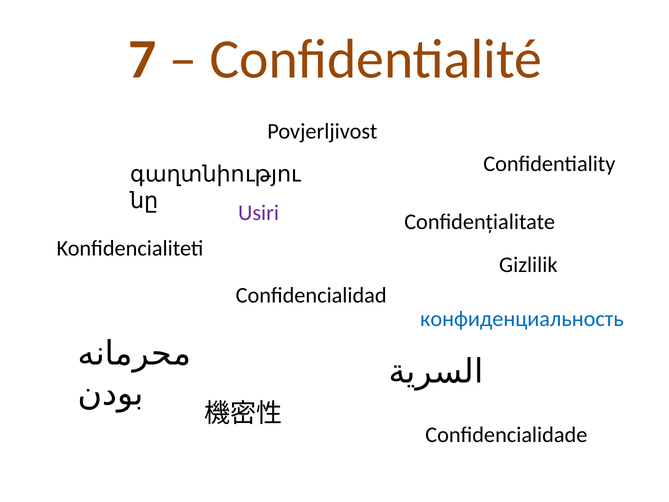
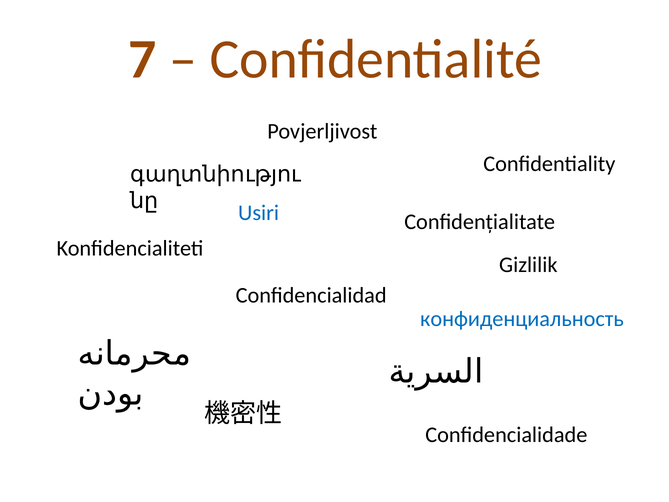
Usiri colour: purple -> blue
